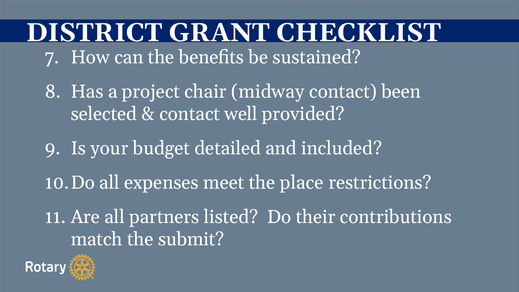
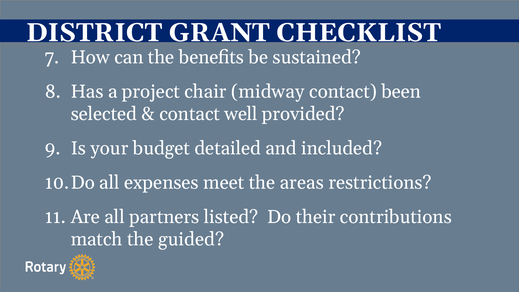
place: place -> areas
submit: submit -> guided
